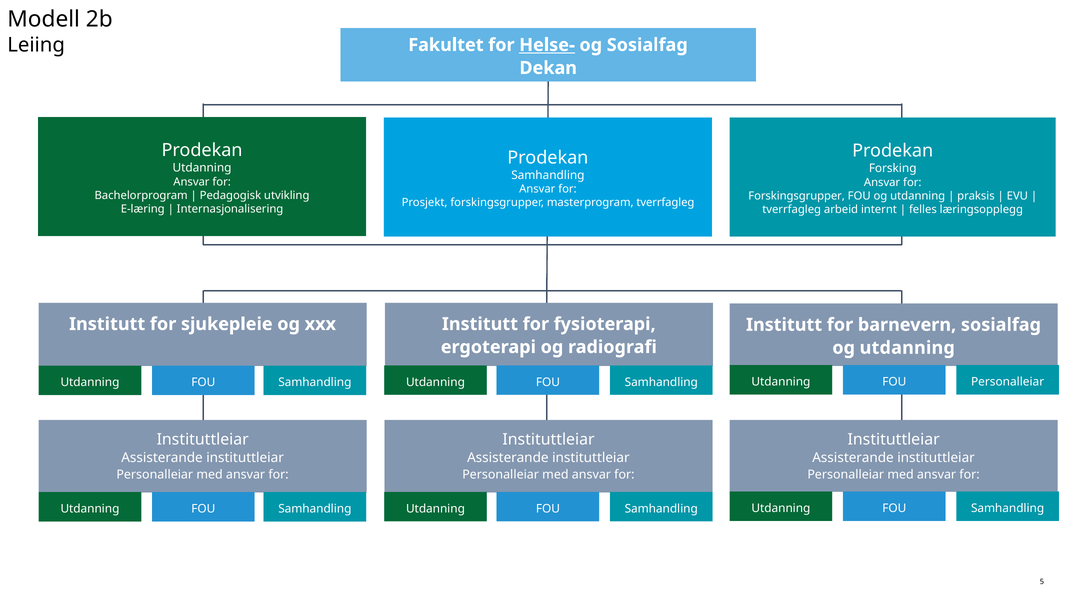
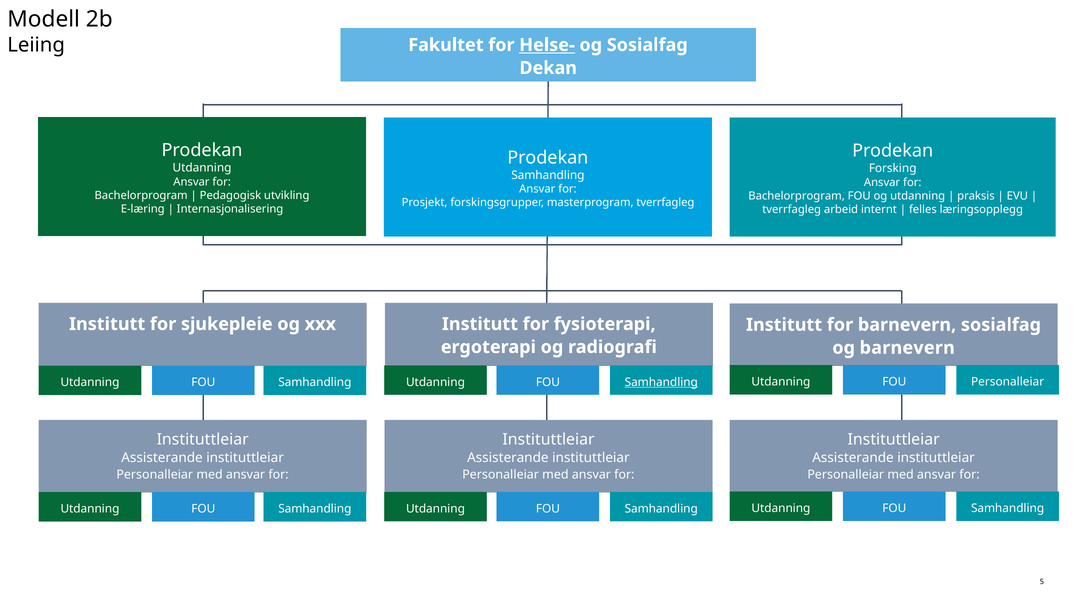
Forskingsgrupper at (797, 196): Forskingsgrupper -> Bachelorprogram
utdanning at (907, 348): utdanning -> barnevern
Samhandling at (661, 382) underline: none -> present
